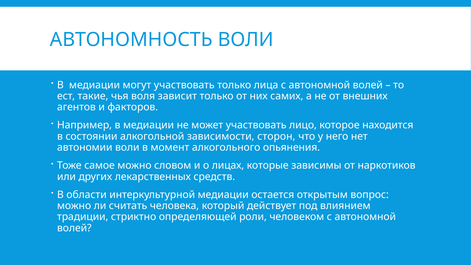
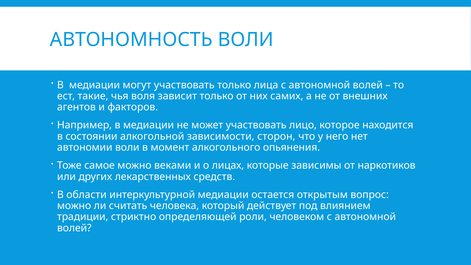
словом: словом -> веками
